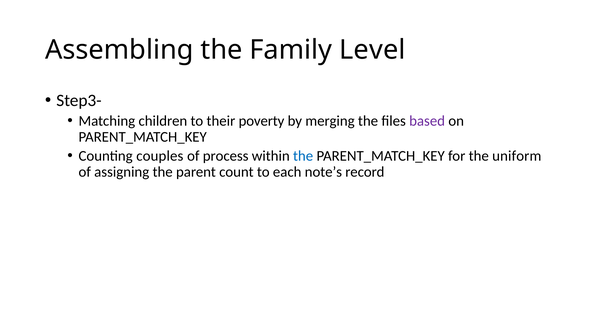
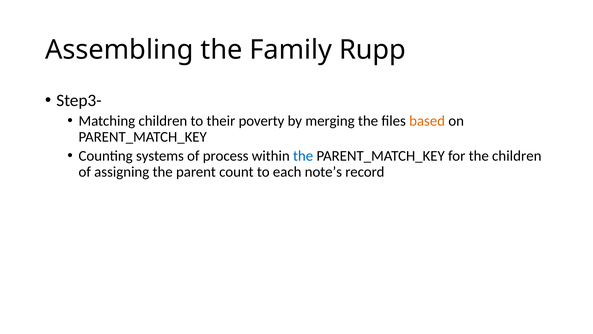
Level: Level -> Rupp
based colour: purple -> orange
couples: couples -> systems
the uniform: uniform -> children
